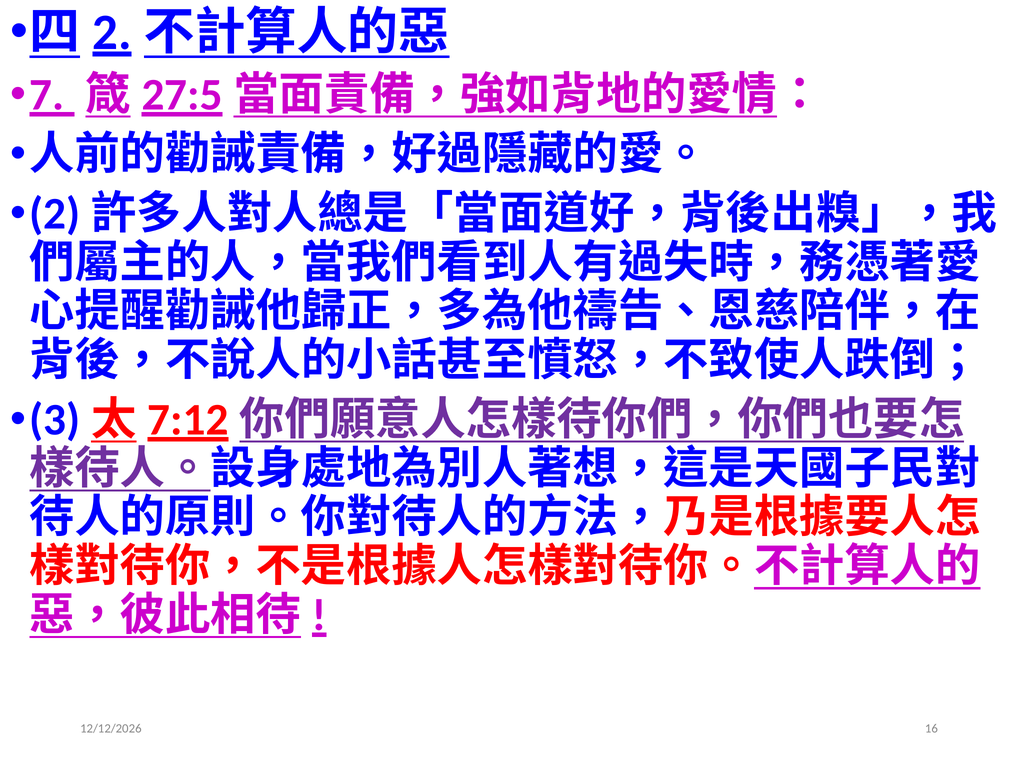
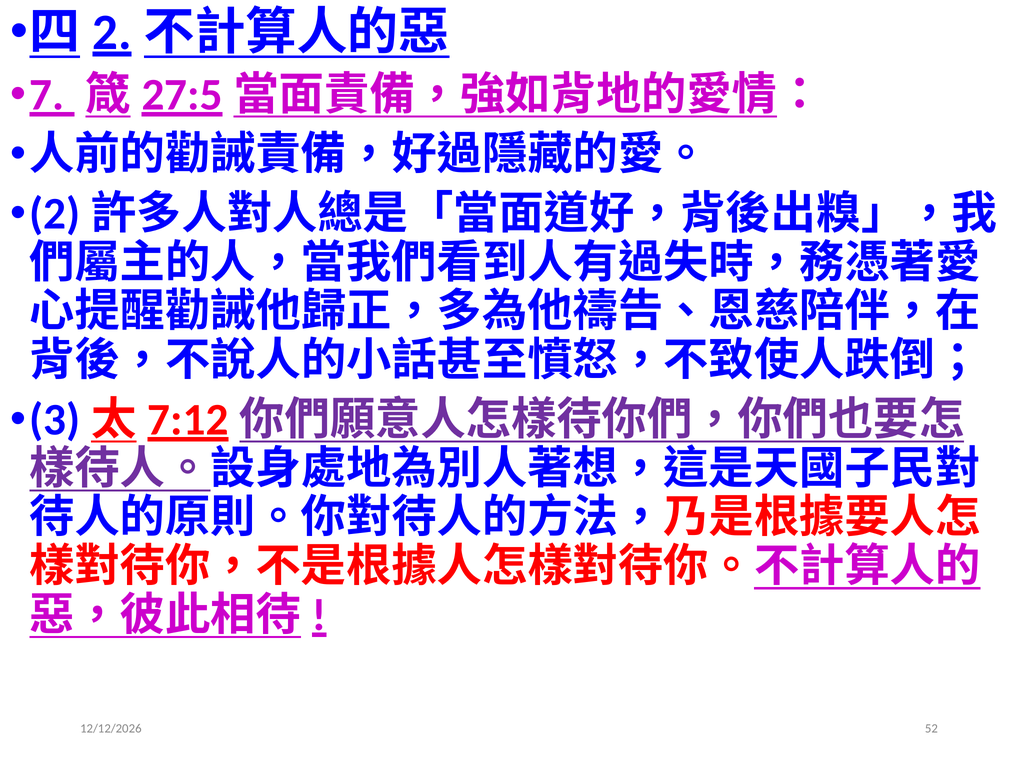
16: 16 -> 52
